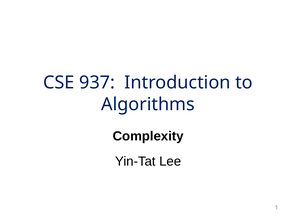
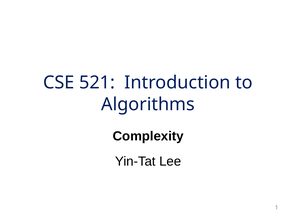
937: 937 -> 521
